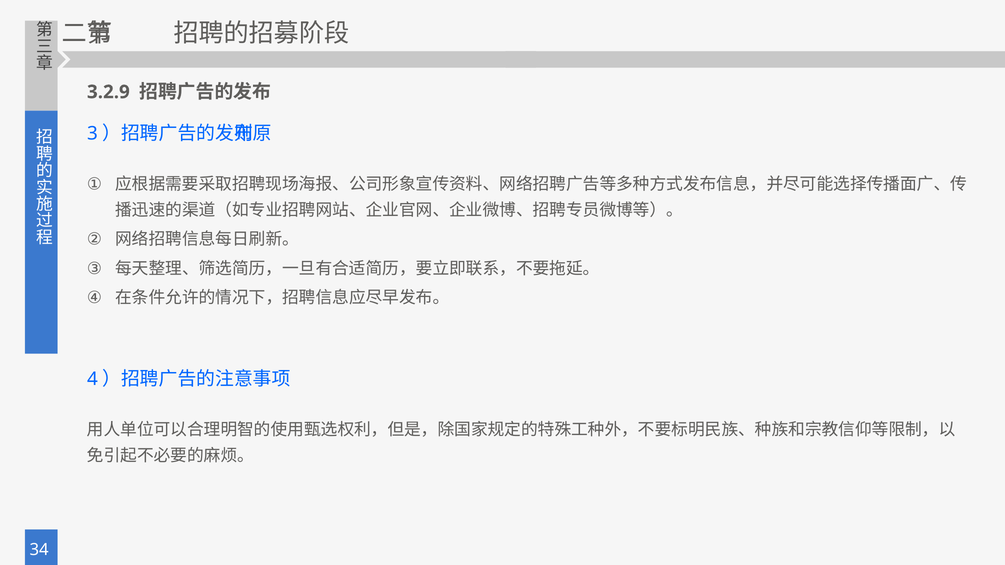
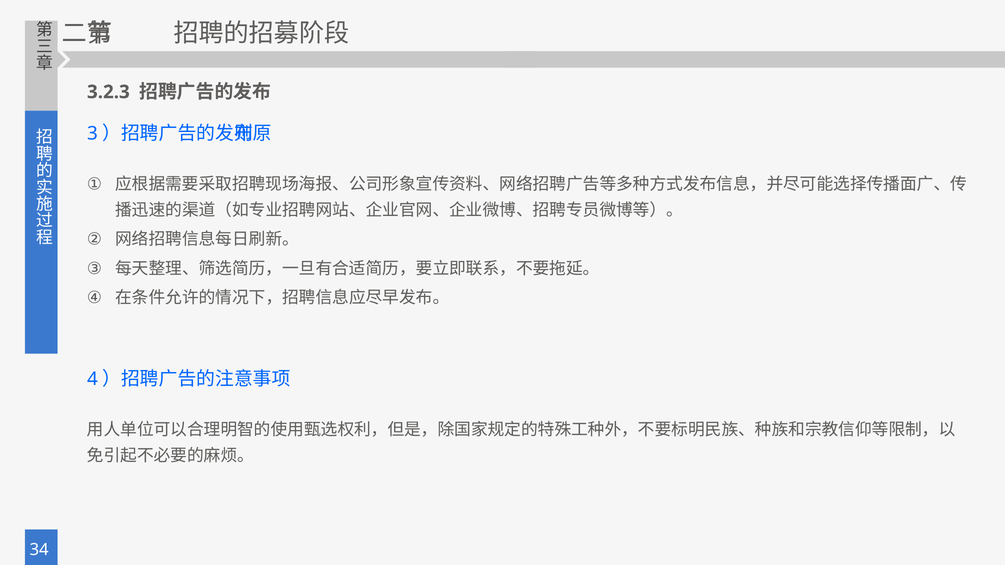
3.2.9: 3.2.9 -> 3.2.3
